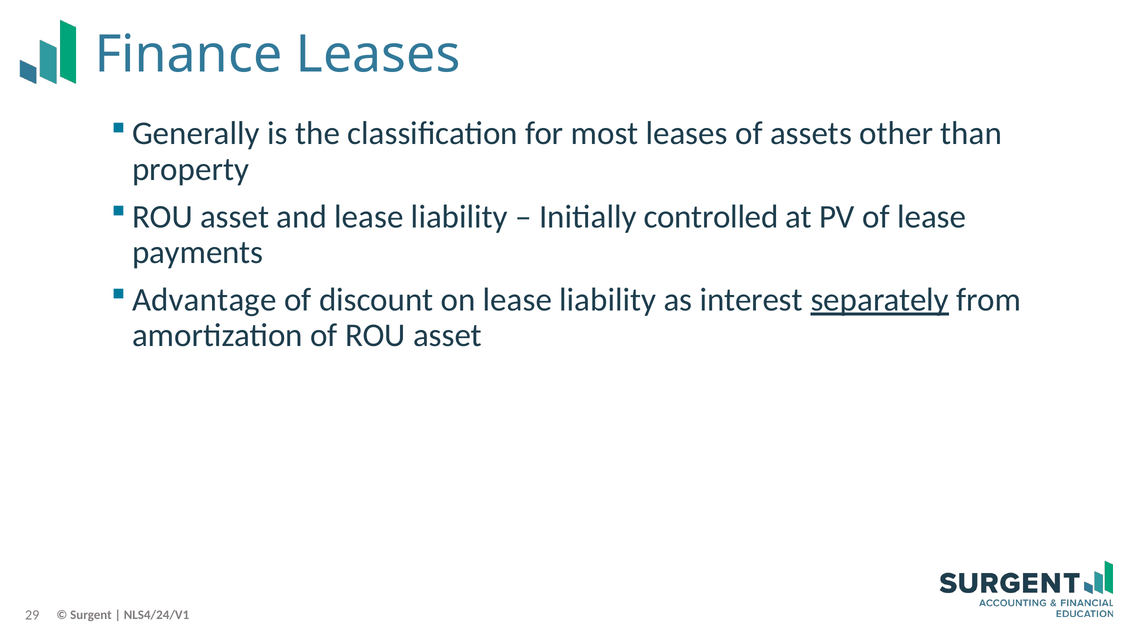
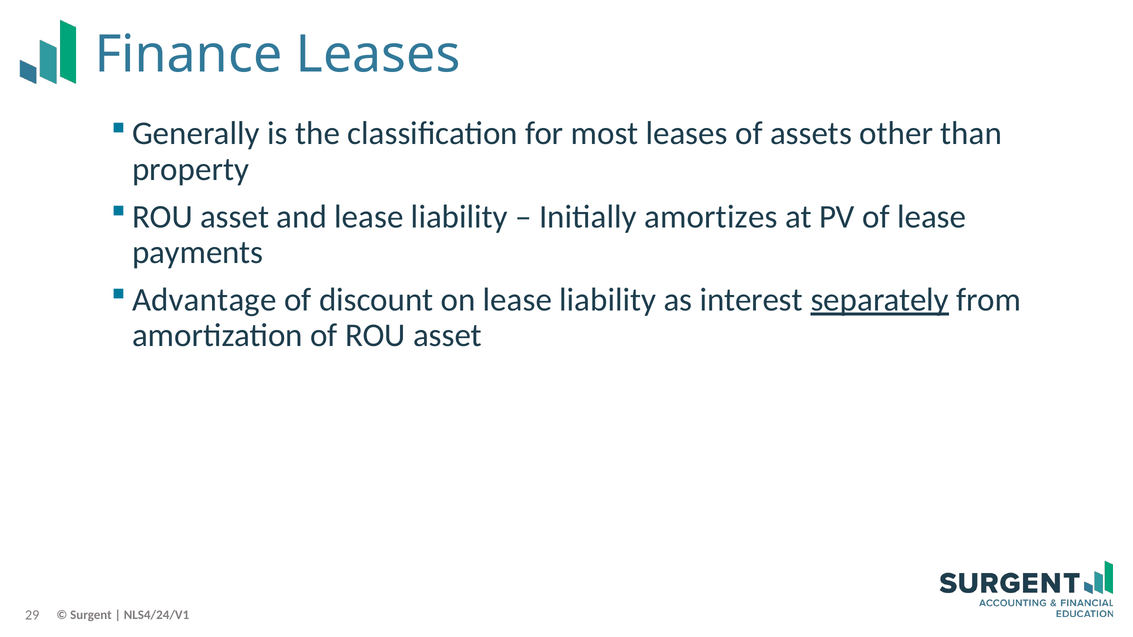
controlled: controlled -> amortizes
